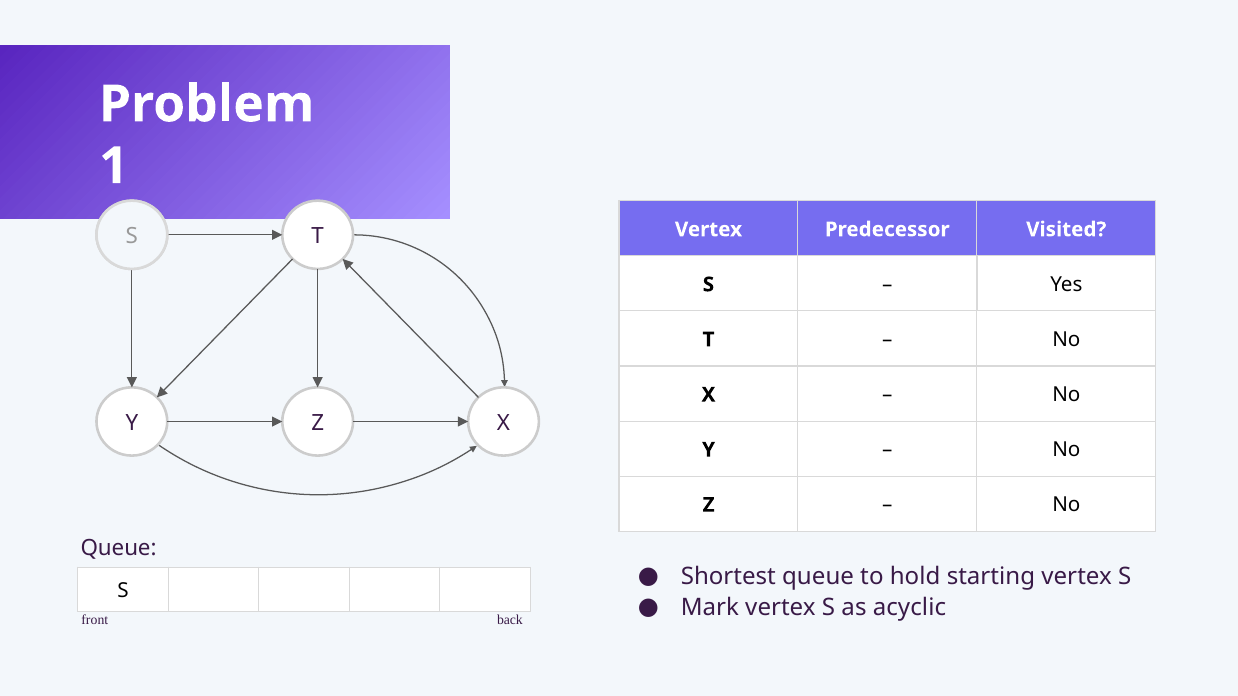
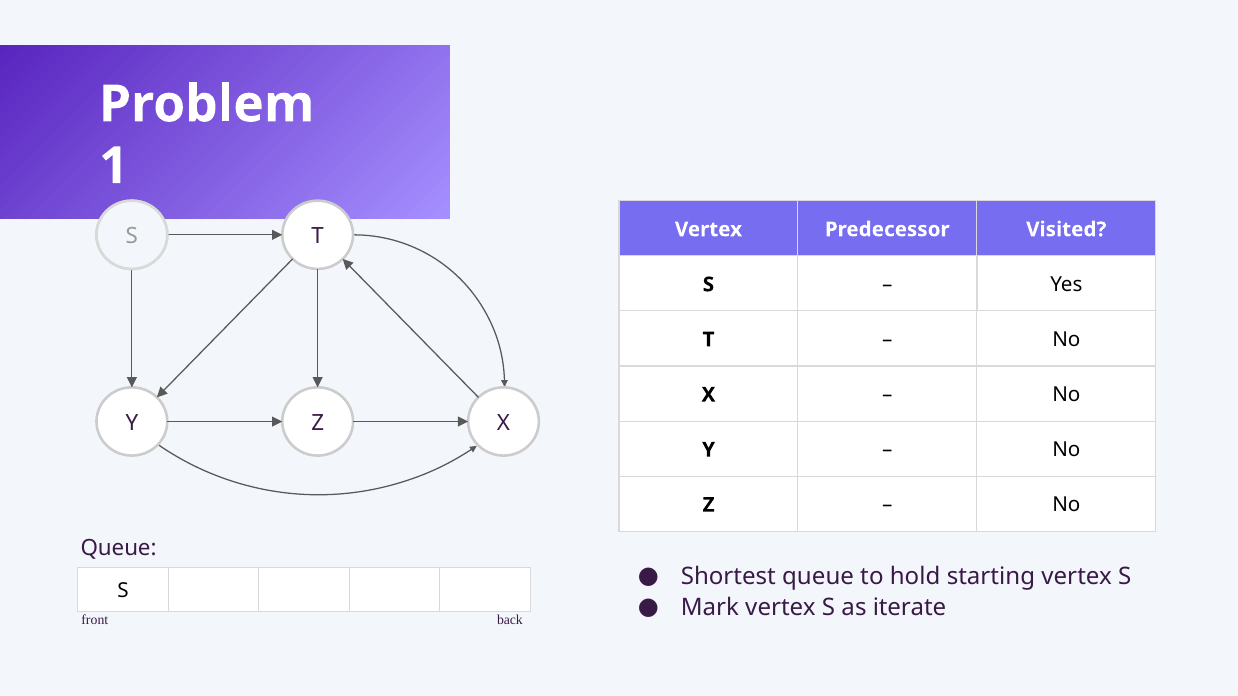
acyclic: acyclic -> iterate
